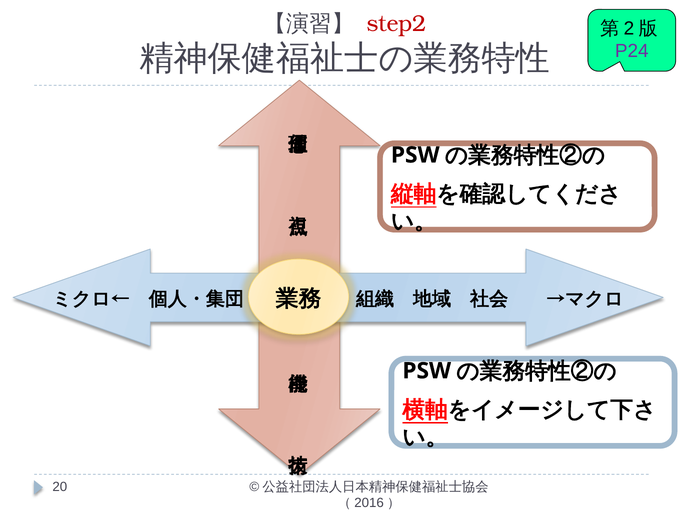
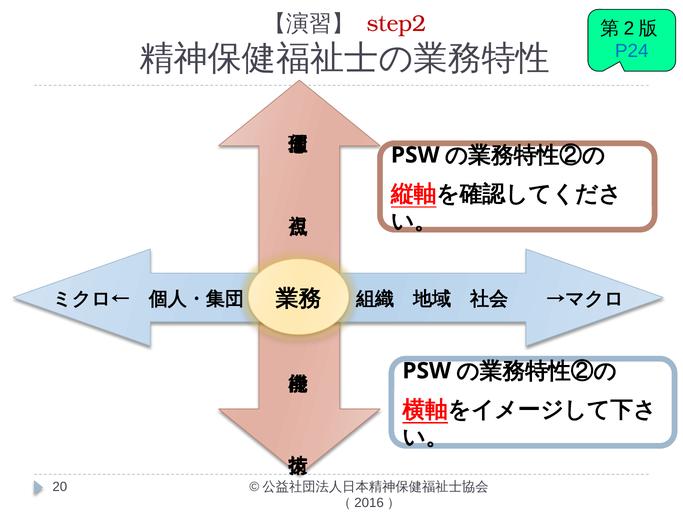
P24 colour: purple -> blue
